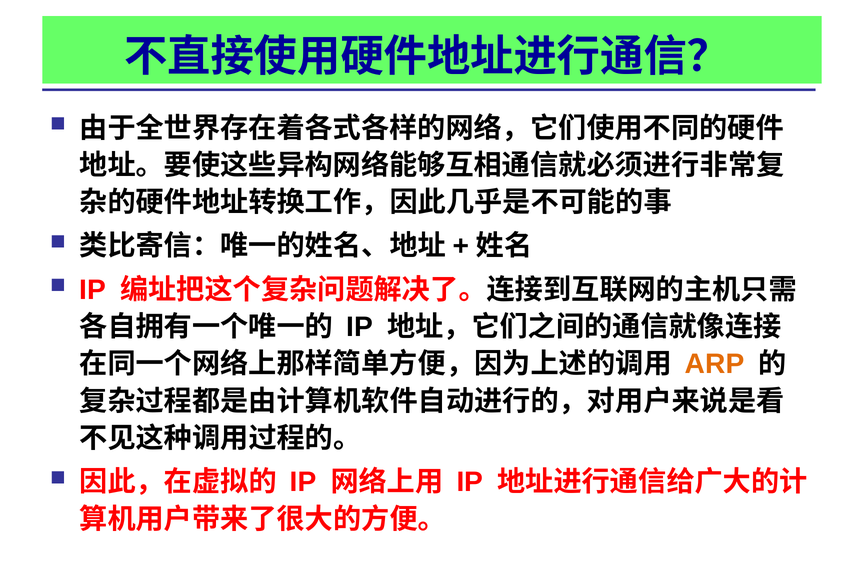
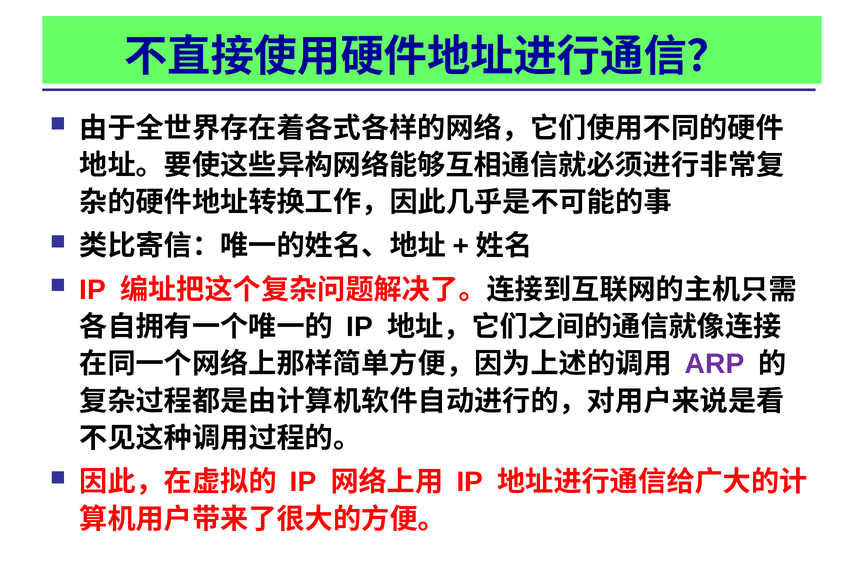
ARP colour: orange -> purple
